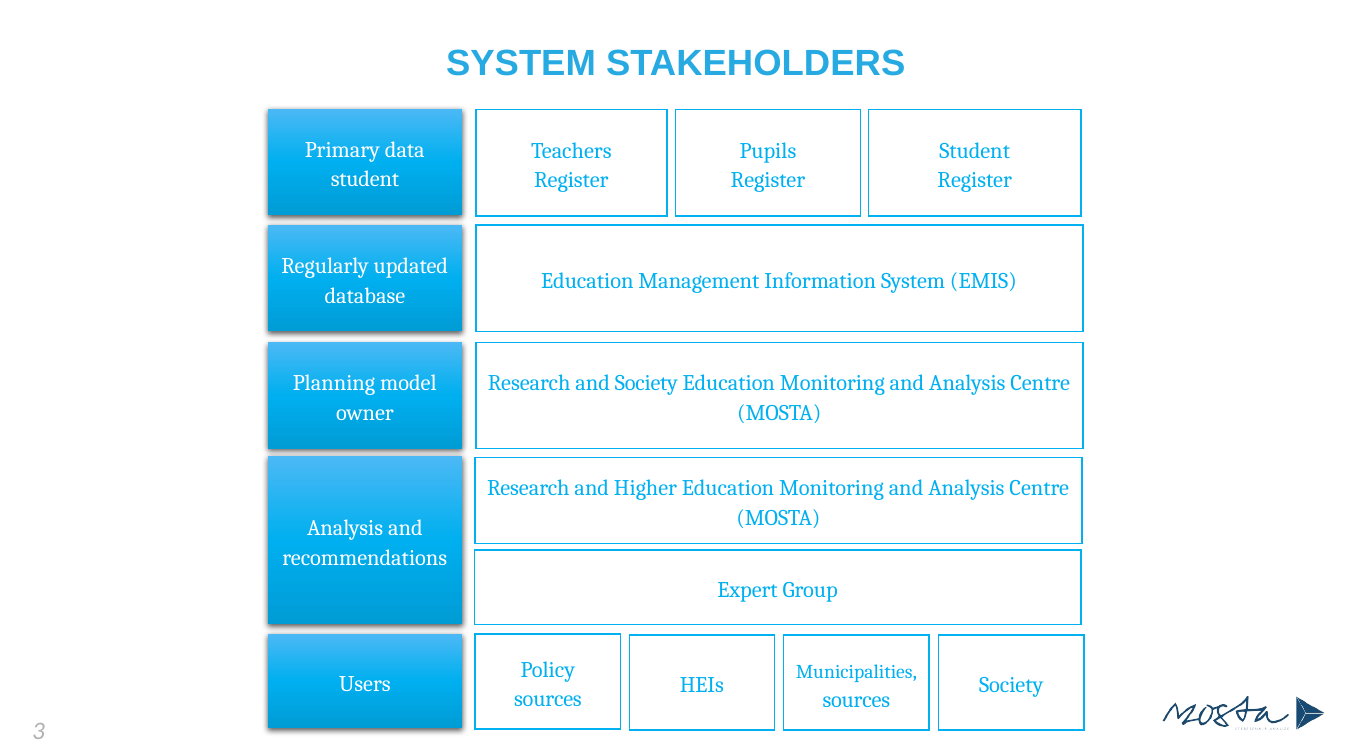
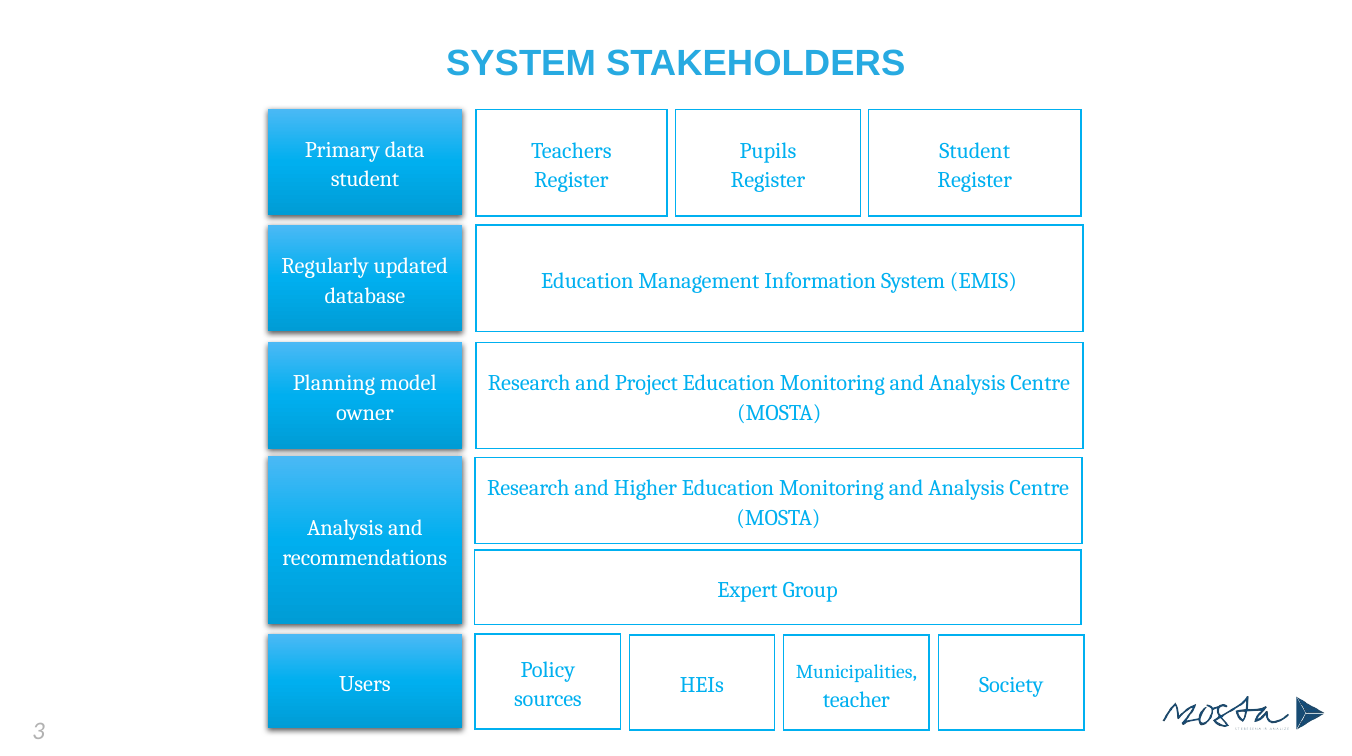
and Society: Society -> Project
sources at (856, 700): sources -> teacher
